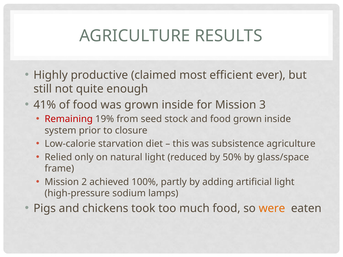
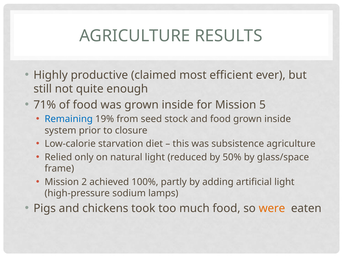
41%: 41% -> 71%
3: 3 -> 5
Remaining colour: red -> blue
